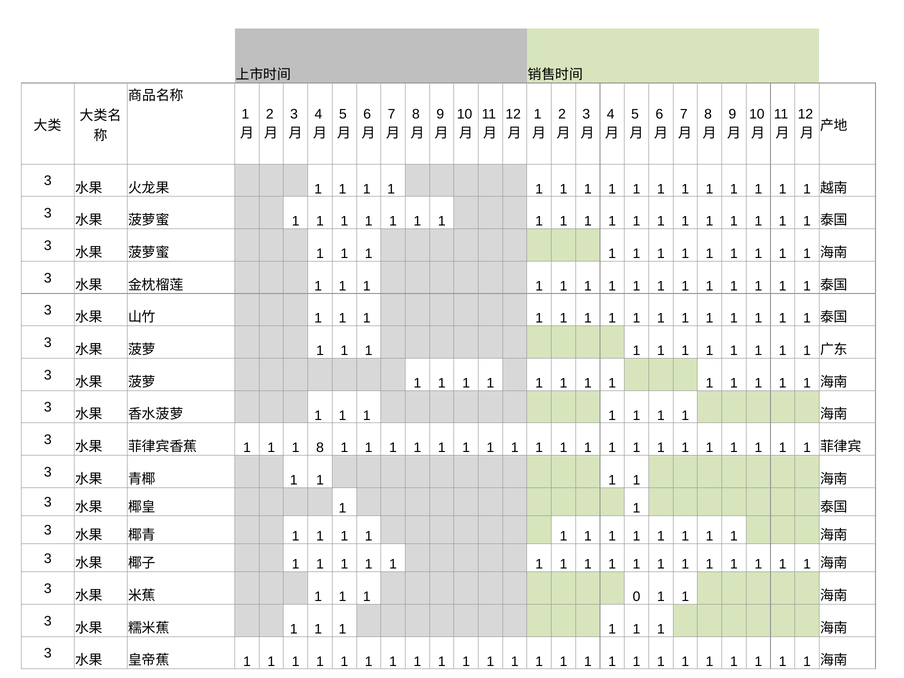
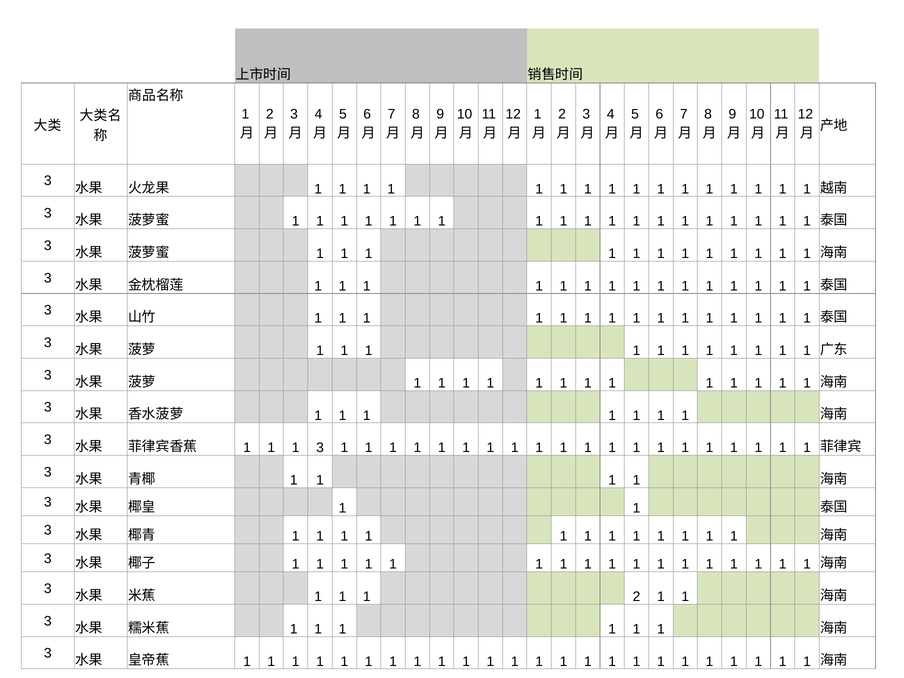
1 8: 8 -> 3
1 0: 0 -> 2
